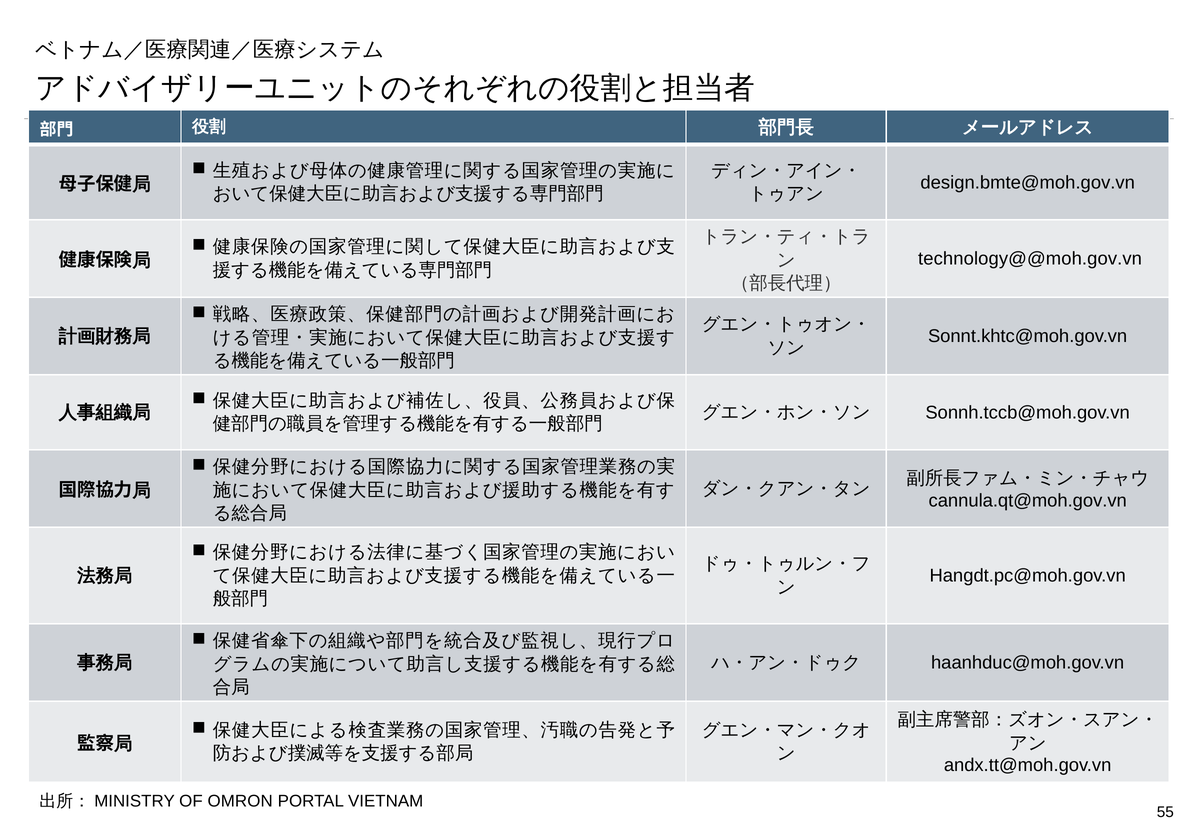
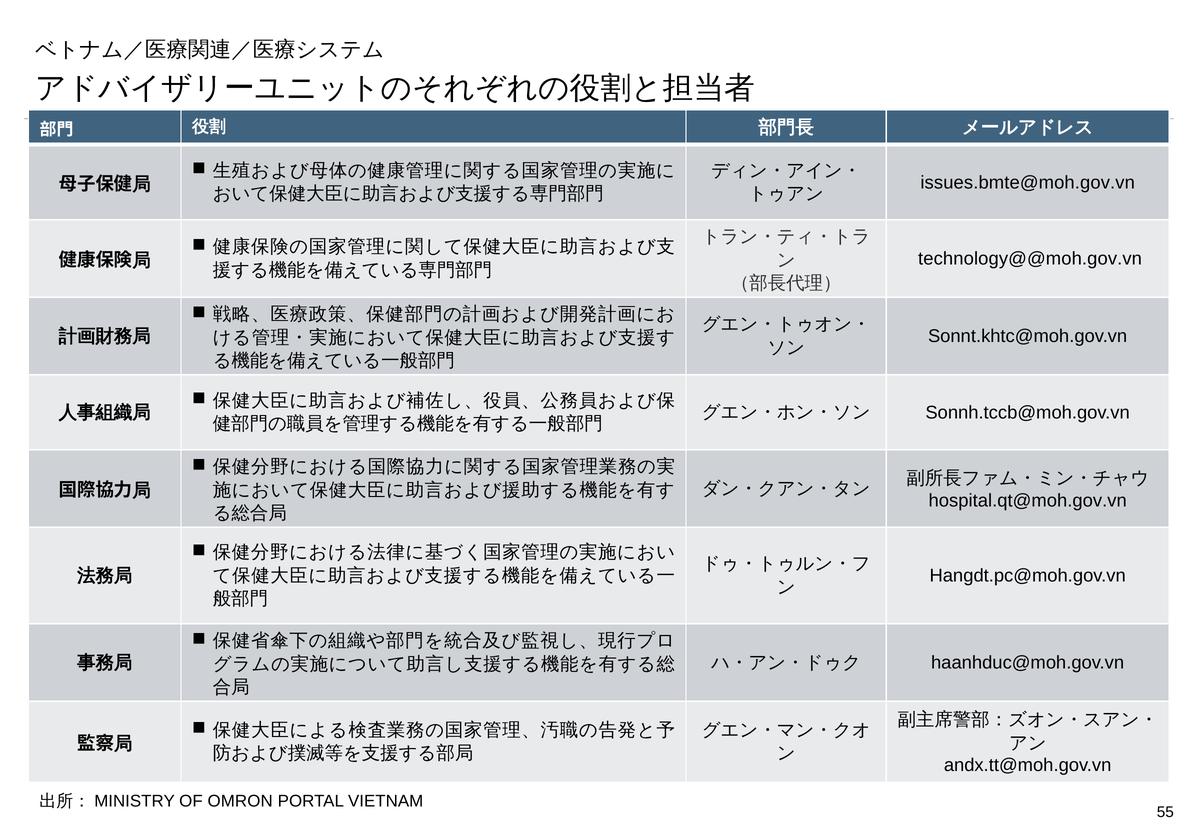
design.bmte@moh.gov.vn: design.bmte@moh.gov.vn -> issues.bmte@moh.gov.vn
cannula.qt@moh.gov.vn: cannula.qt@moh.gov.vn -> hospital.qt@moh.gov.vn
